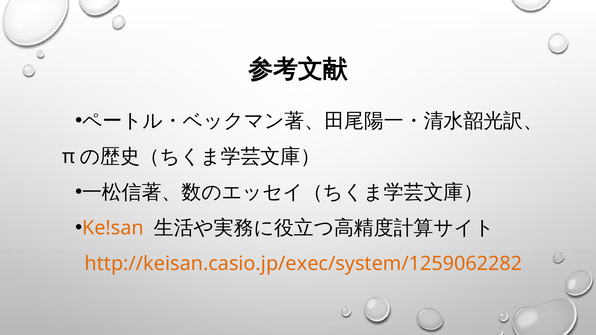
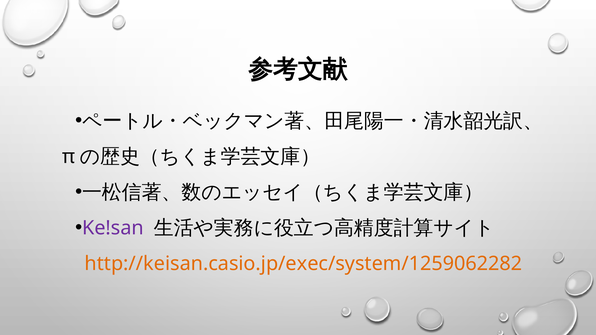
Ke!san colour: orange -> purple
